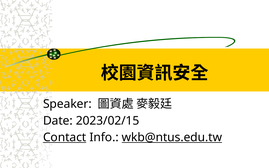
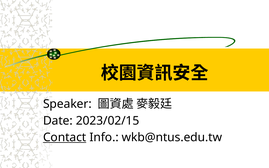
wkb@ntus.edu.tw underline: present -> none
